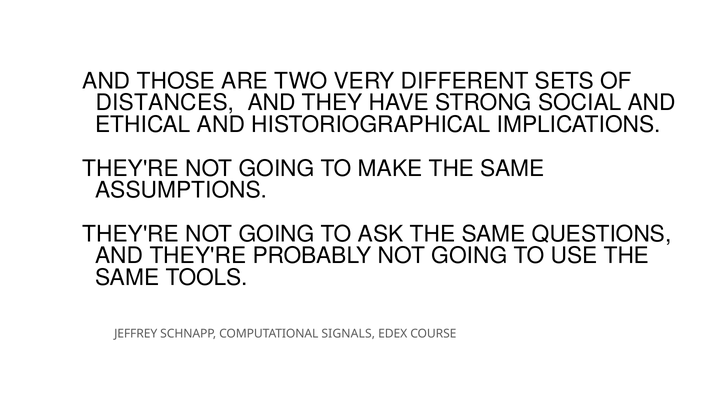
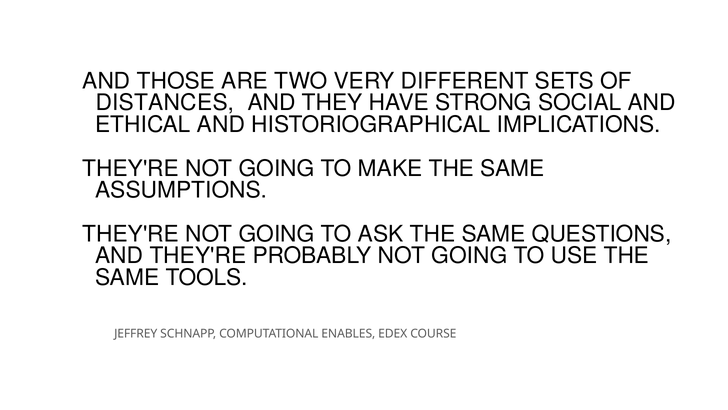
SIGNALS: SIGNALS -> ENABLES
